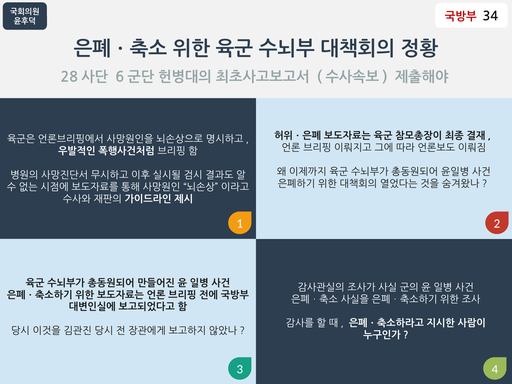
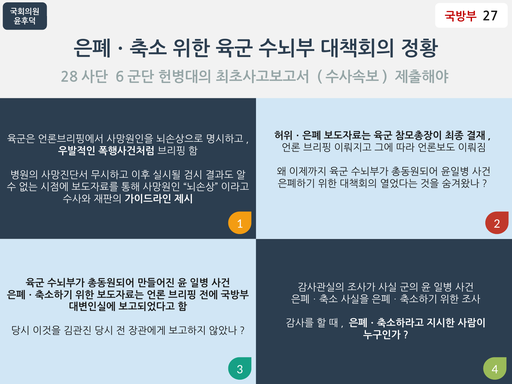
34: 34 -> 27
